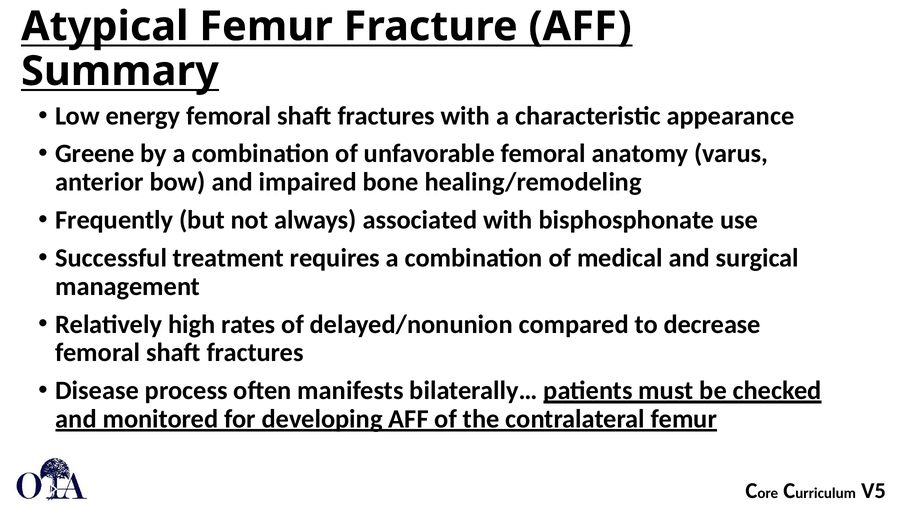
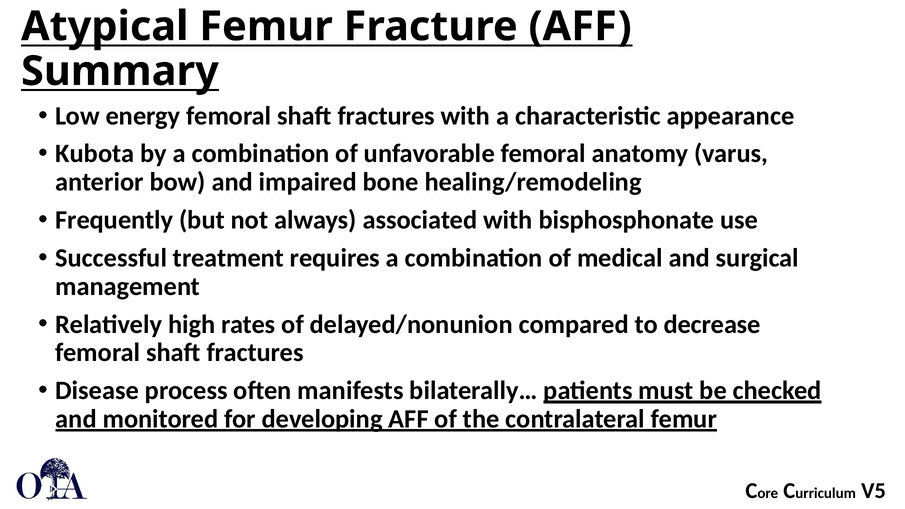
Greene: Greene -> Kubota
